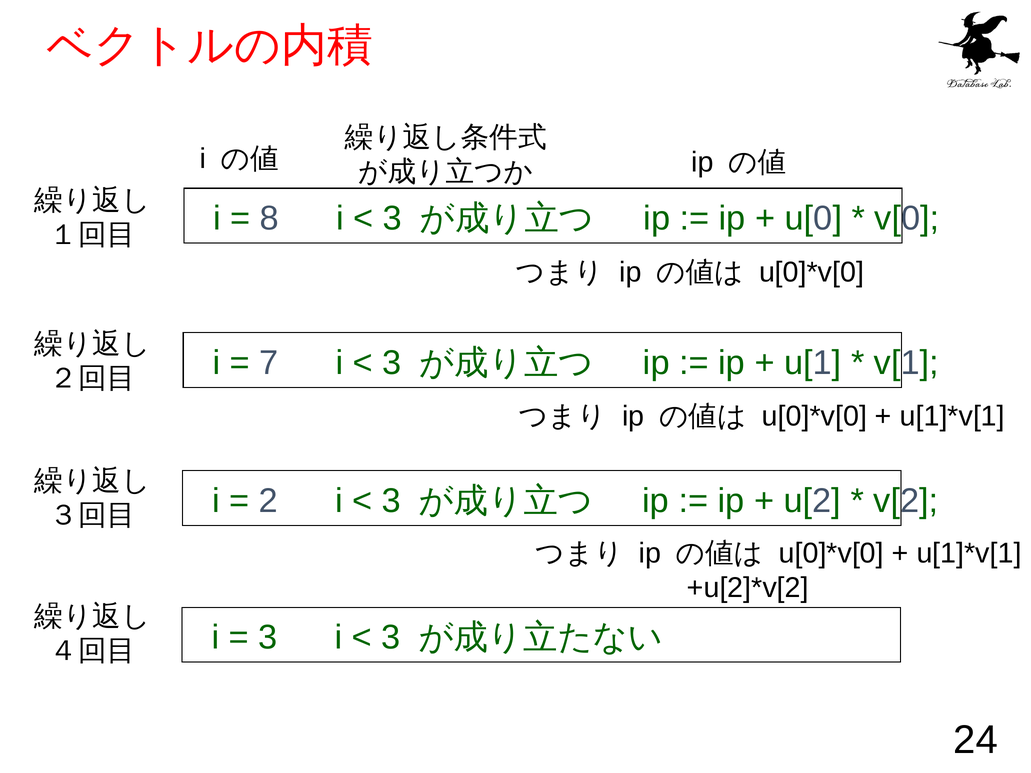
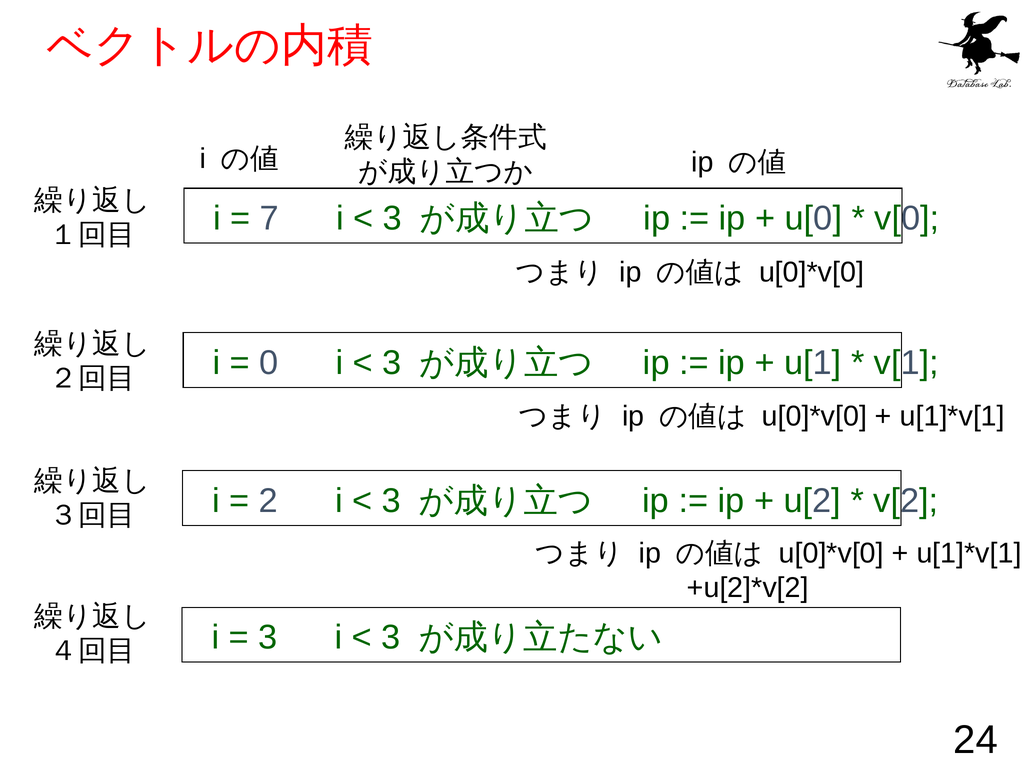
8: 8 -> 7
7: 7 -> 0
